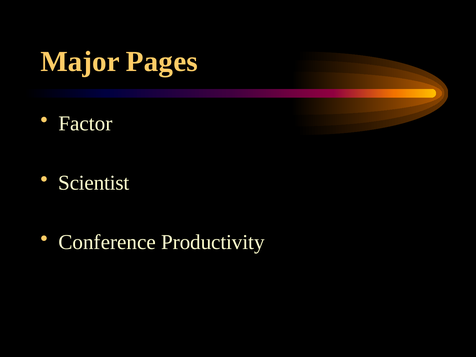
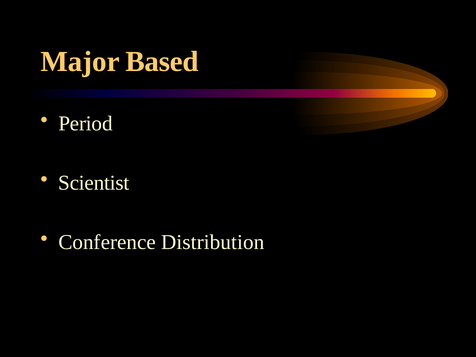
Pages: Pages -> Based
Factor: Factor -> Period
Productivity: Productivity -> Distribution
